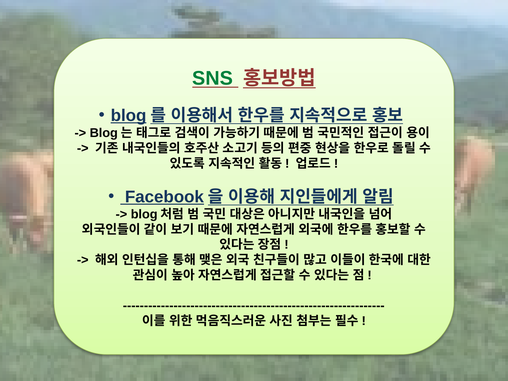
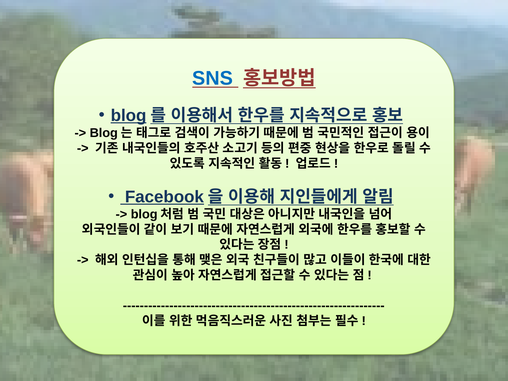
SNS colour: green -> blue
